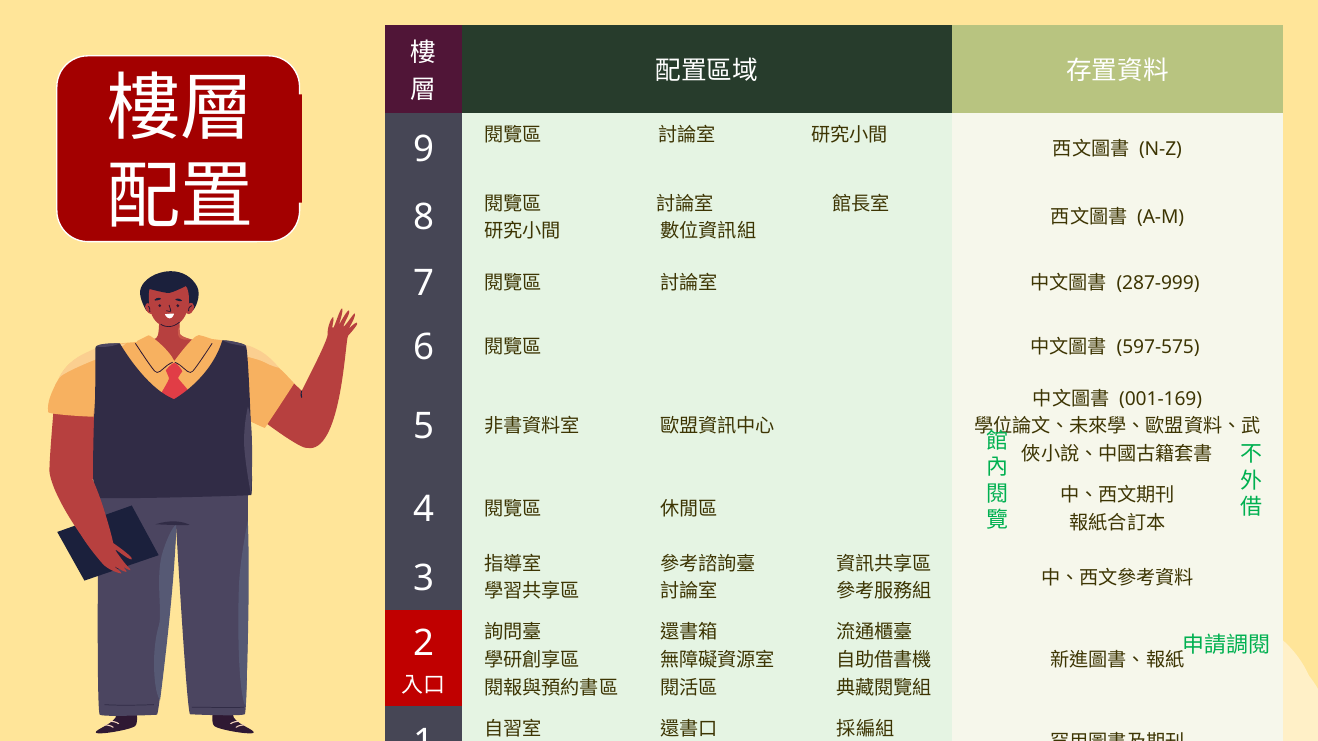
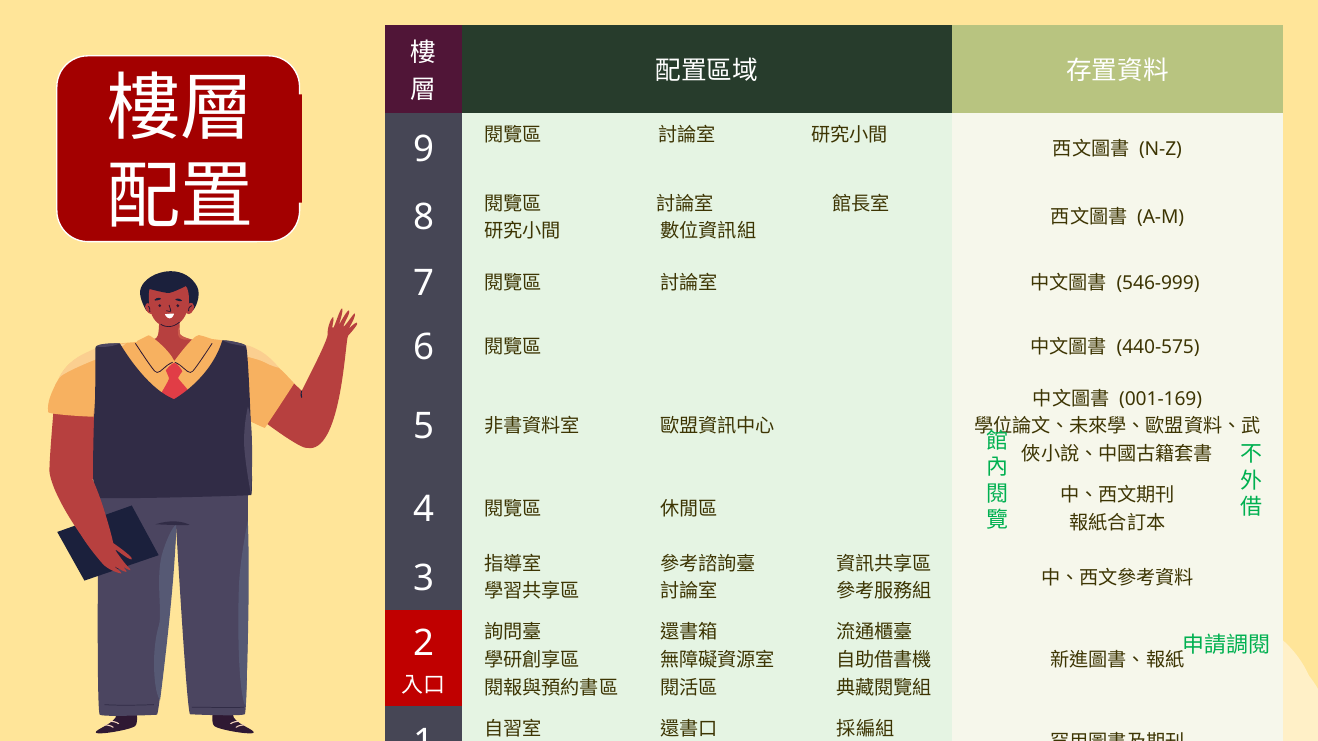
287-999: 287-999 -> 546-999
597-575: 597-575 -> 440-575
